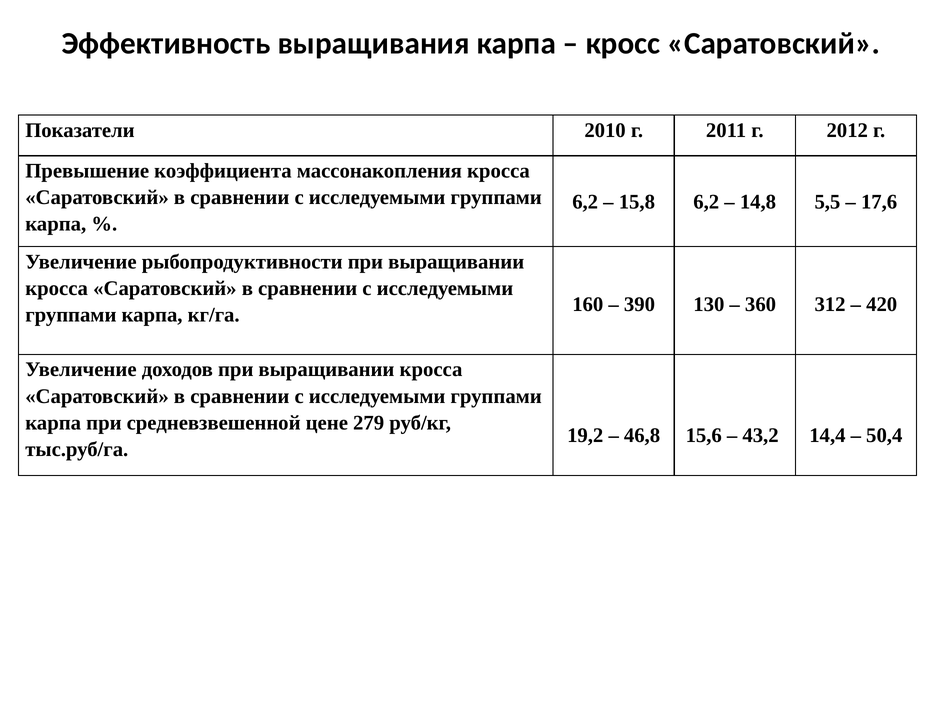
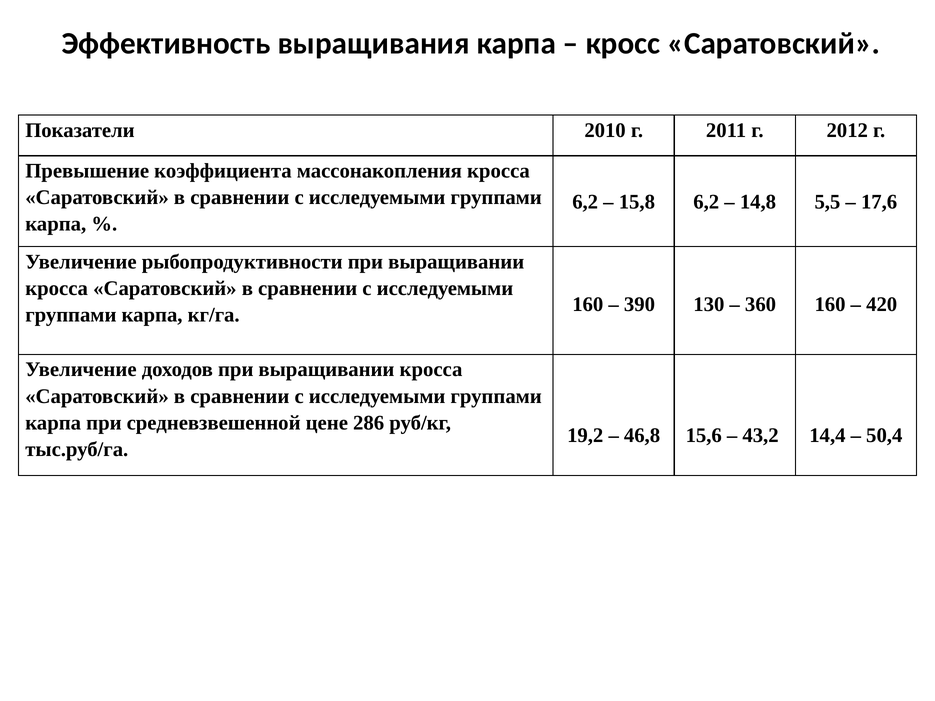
360 312: 312 -> 160
279: 279 -> 286
